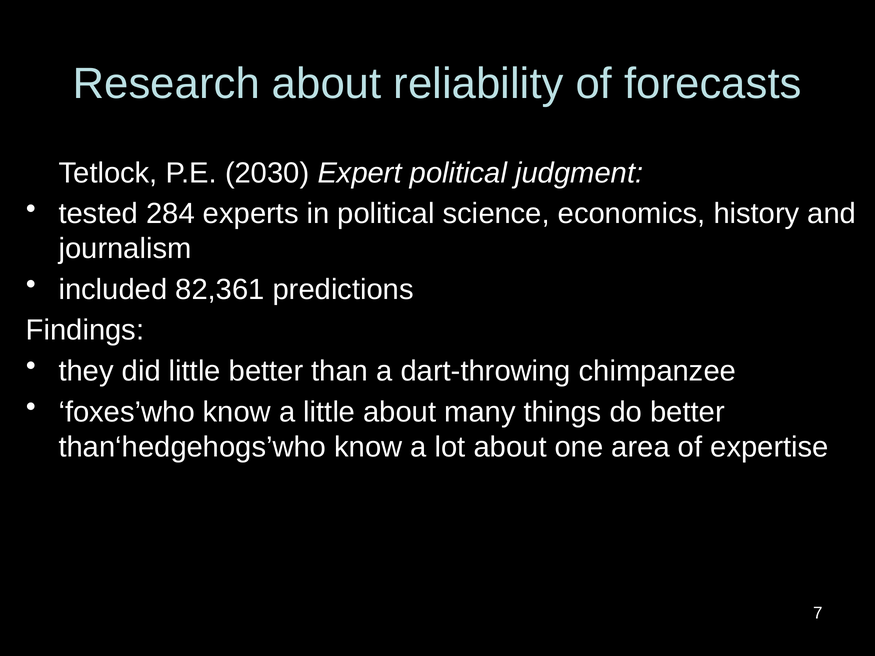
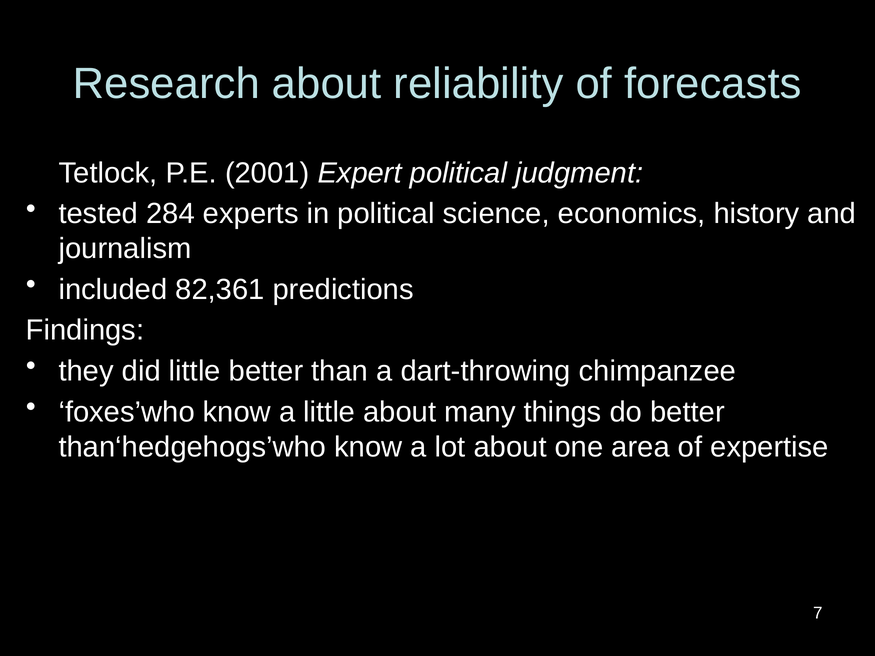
2030: 2030 -> 2001
